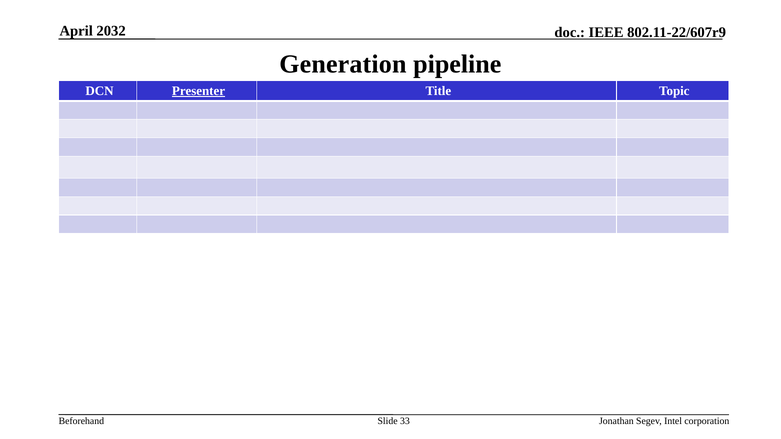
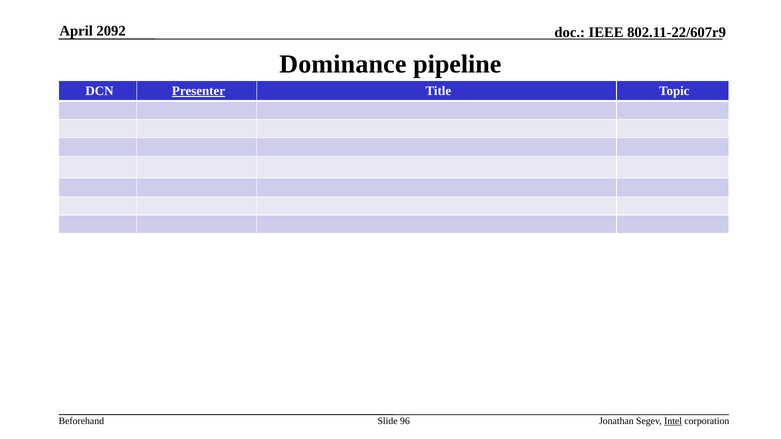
2032: 2032 -> 2092
Generation: Generation -> Dominance
33: 33 -> 96
Intel underline: none -> present
